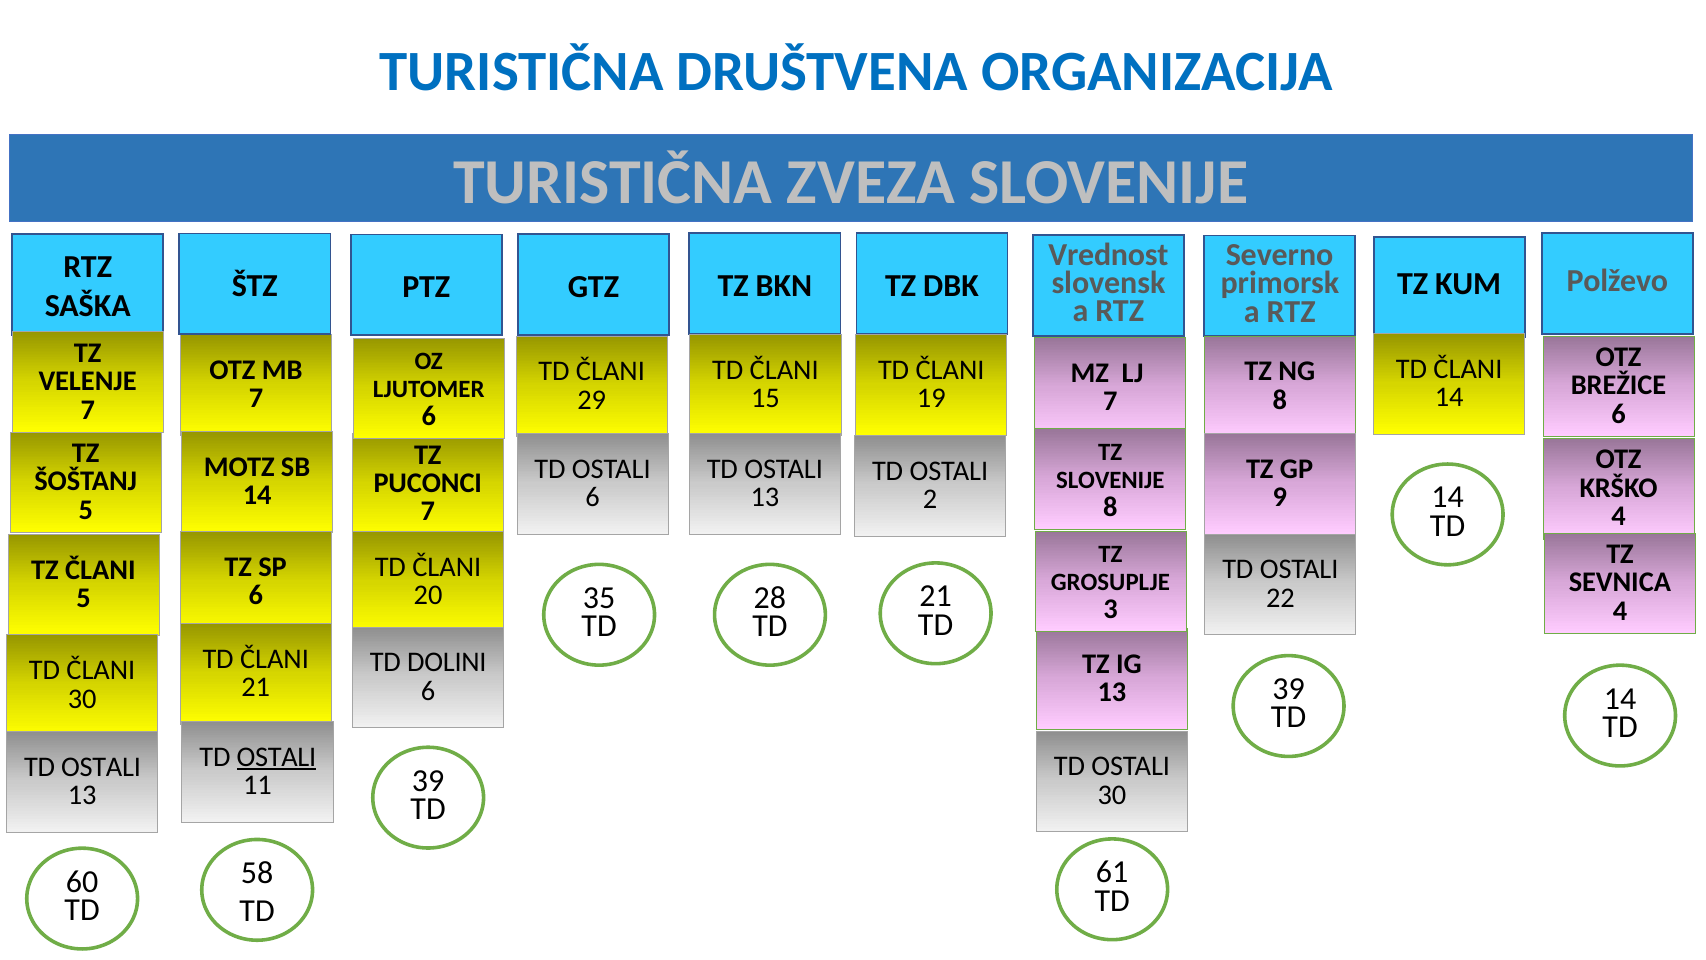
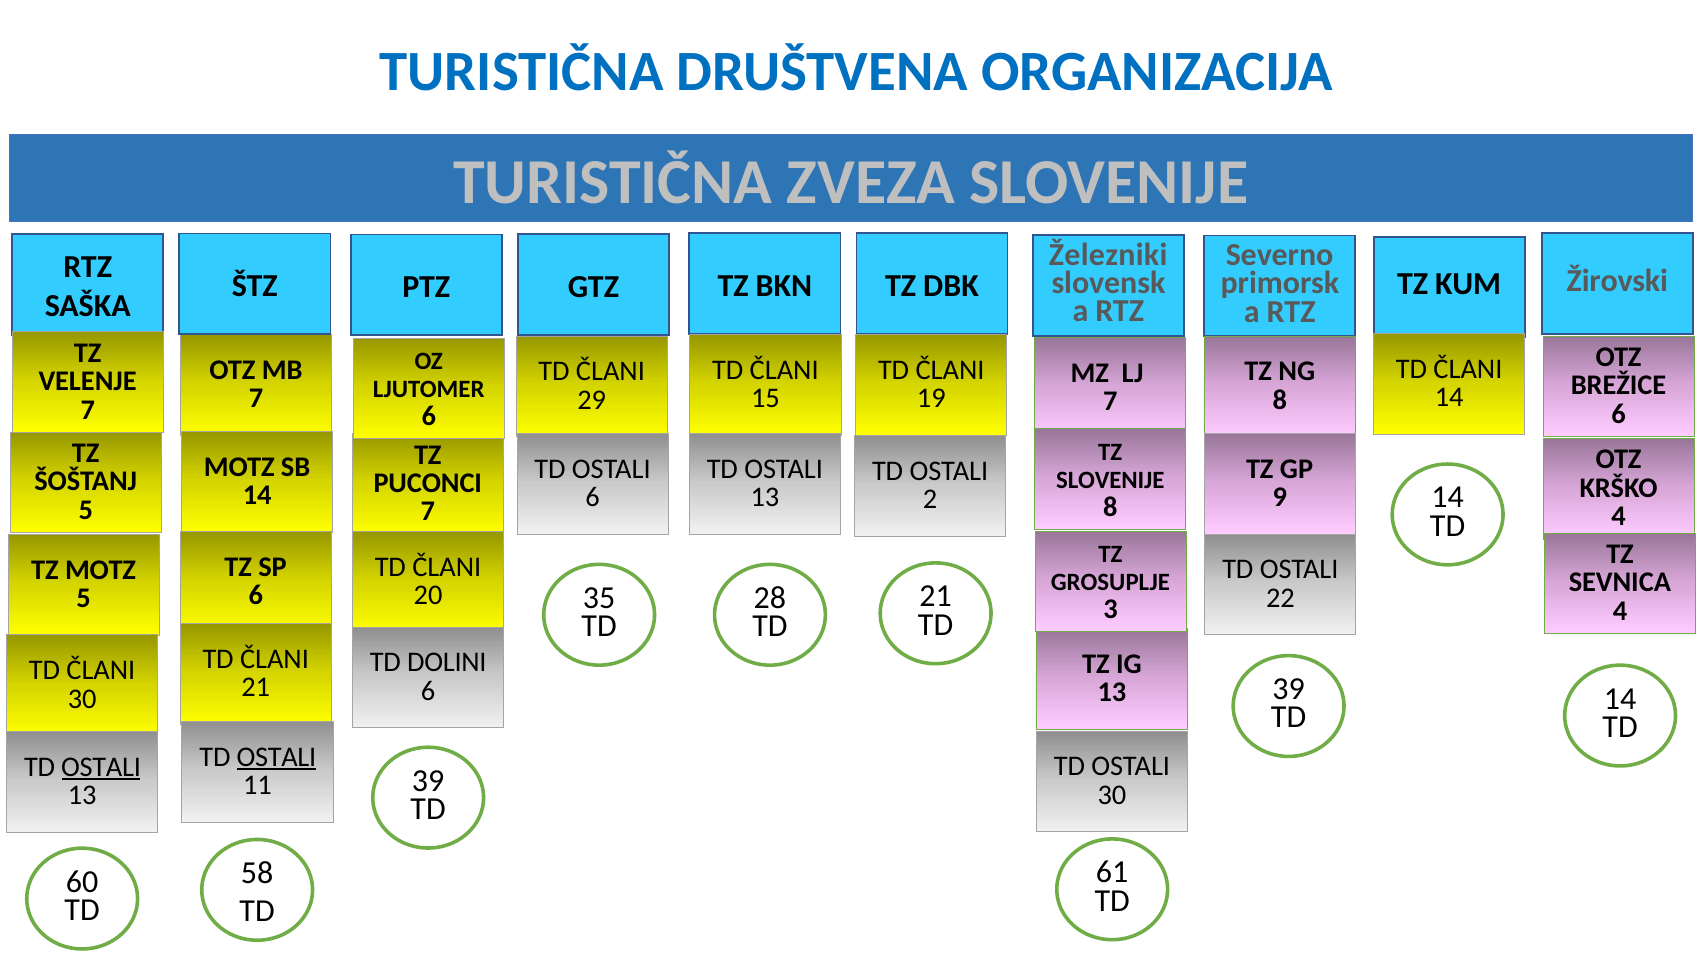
Vrednost: Vrednost -> Železniki
Polževo: Polževo -> Žirovski
TZ ČLANI: ČLANI -> MOTZ
OSTALI at (101, 766) underline: none -> present
